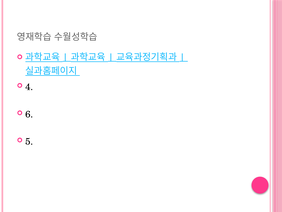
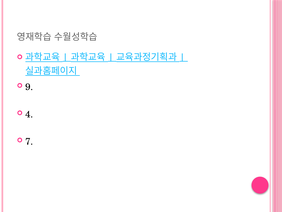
4: 4 -> 9
6: 6 -> 4
5: 5 -> 7
